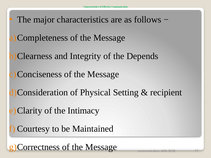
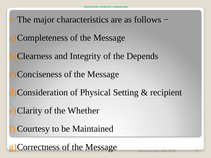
Intimacy: Intimacy -> Whether
